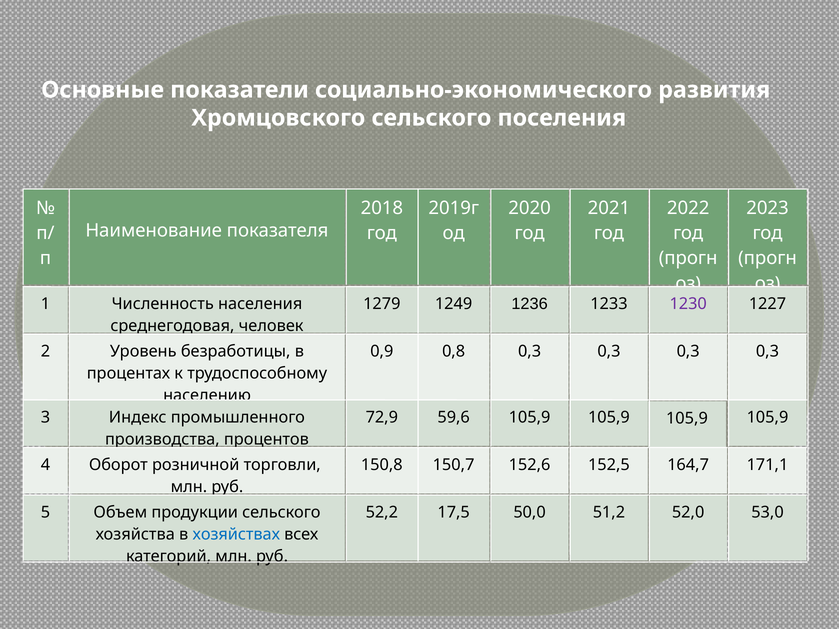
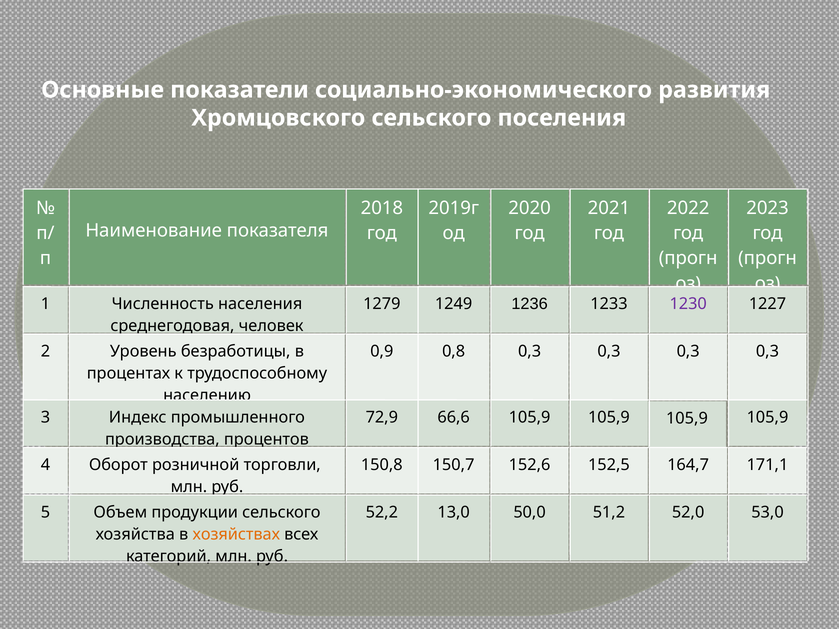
59,6: 59,6 -> 66,6
17,5: 17,5 -> 13,0
хозяйствах colour: blue -> orange
